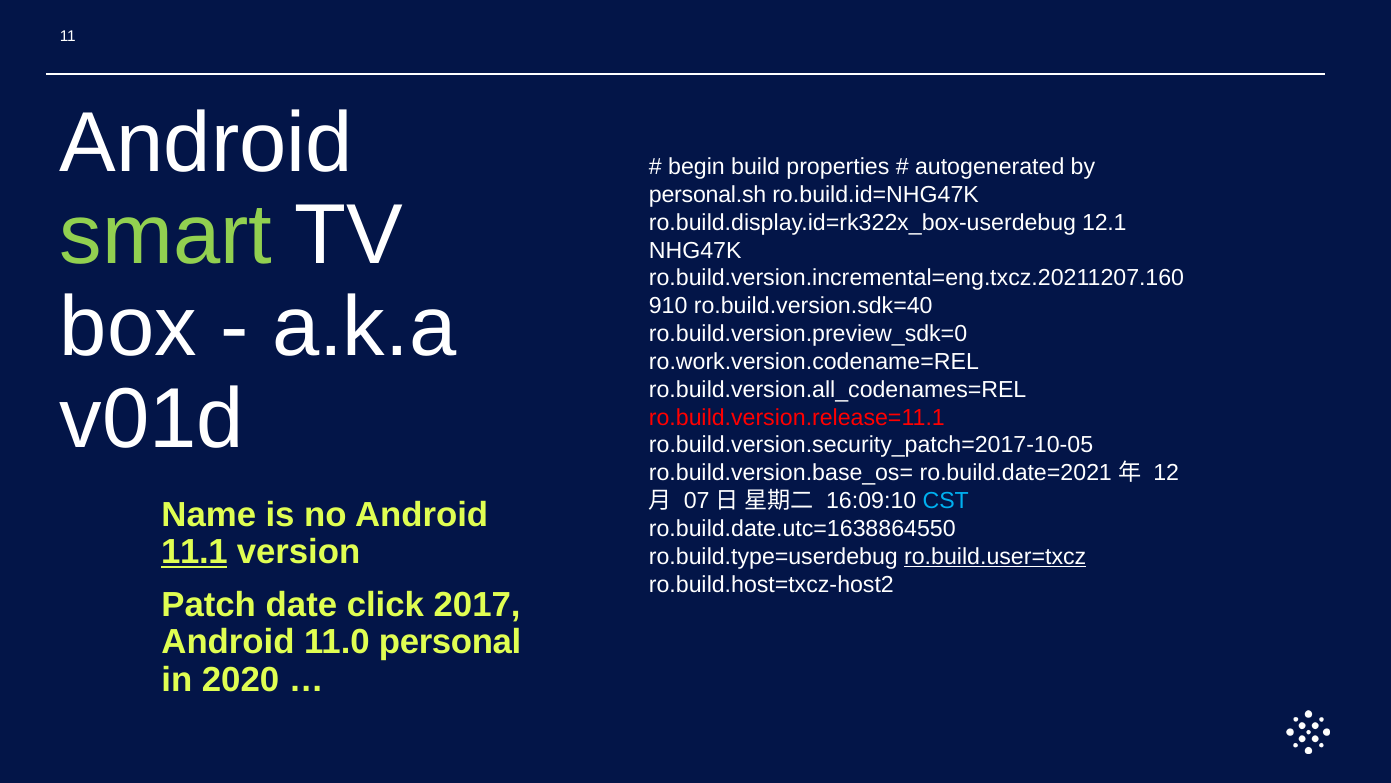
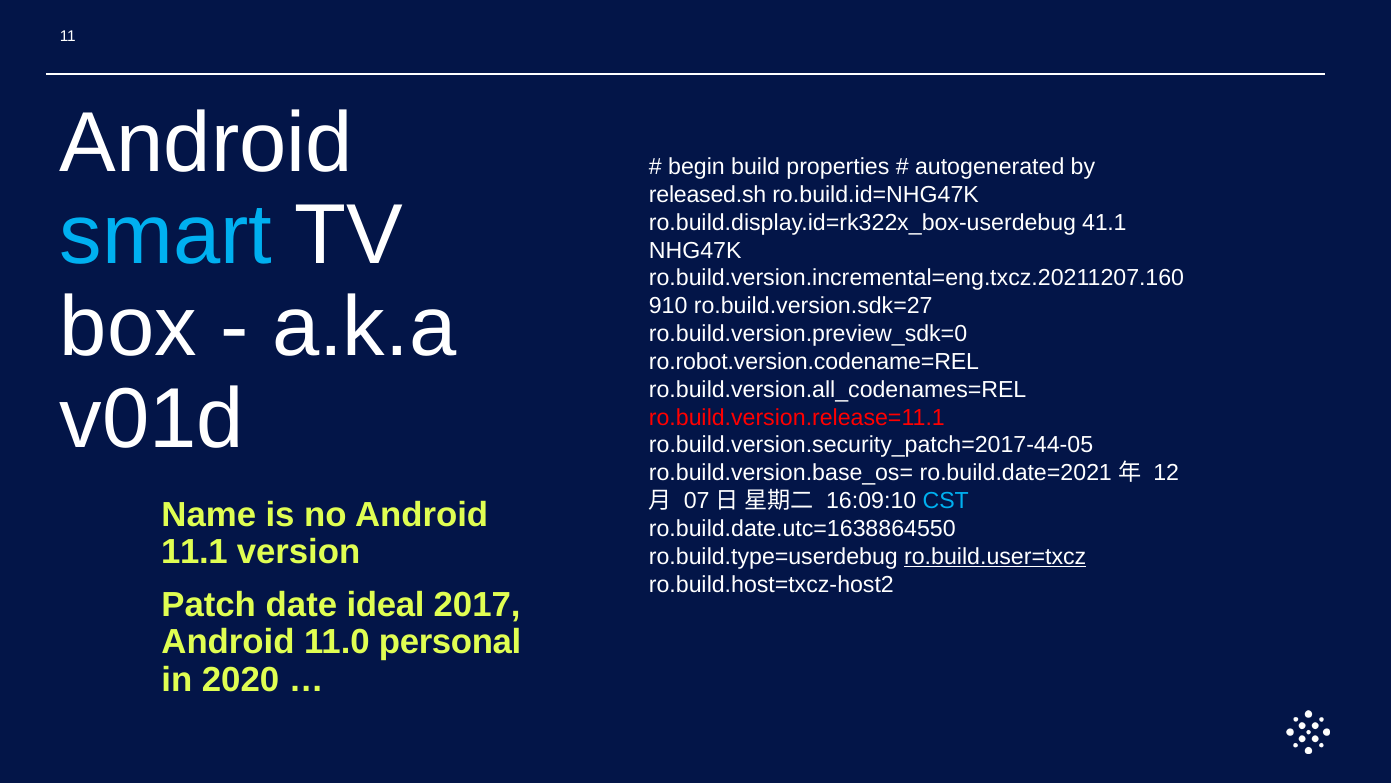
personal.sh: personal.sh -> released.sh
smart colour: light green -> light blue
12.1: 12.1 -> 41.1
ro.build.version.sdk=40: ro.build.version.sdk=40 -> ro.build.version.sdk=27
ro.work.version.codename=REL: ro.work.version.codename=REL -> ro.robot.version.codename=REL
ro.build.version.security_patch=2017-10-05: ro.build.version.security_patch=2017-10-05 -> ro.build.version.security_patch=2017-44-05
11.1 underline: present -> none
click: click -> ideal
